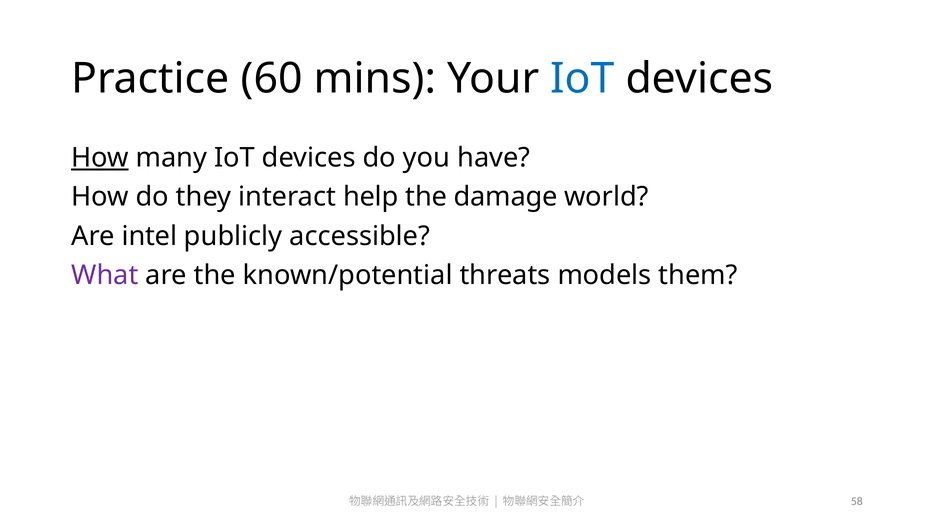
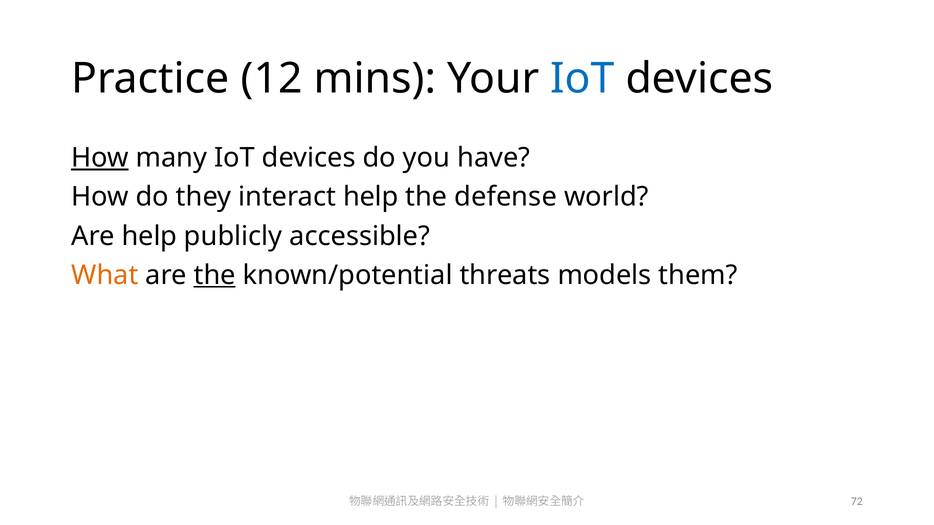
60: 60 -> 12
damage: damage -> defense
Are intel: intel -> help
What colour: purple -> orange
the at (215, 275) underline: none -> present
58: 58 -> 72
